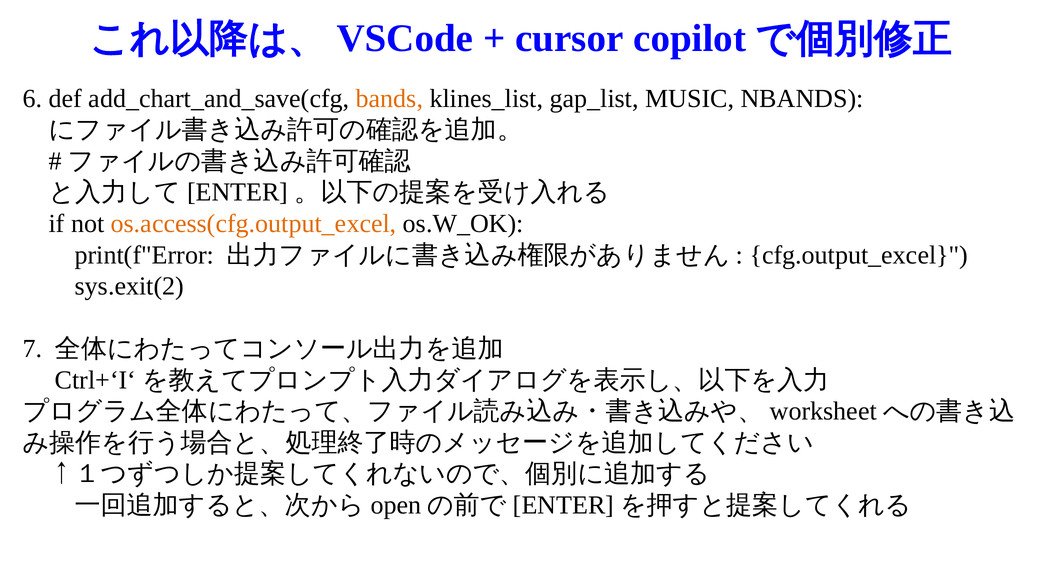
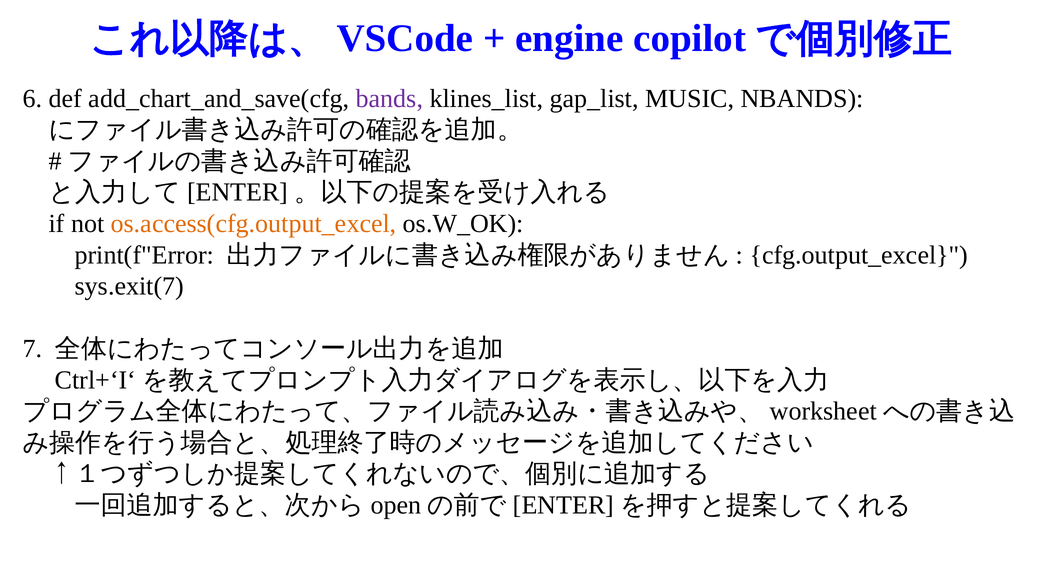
cursor: cursor -> engine
bands colour: orange -> purple
sys.exit(2: sys.exit(2 -> sys.exit(7
